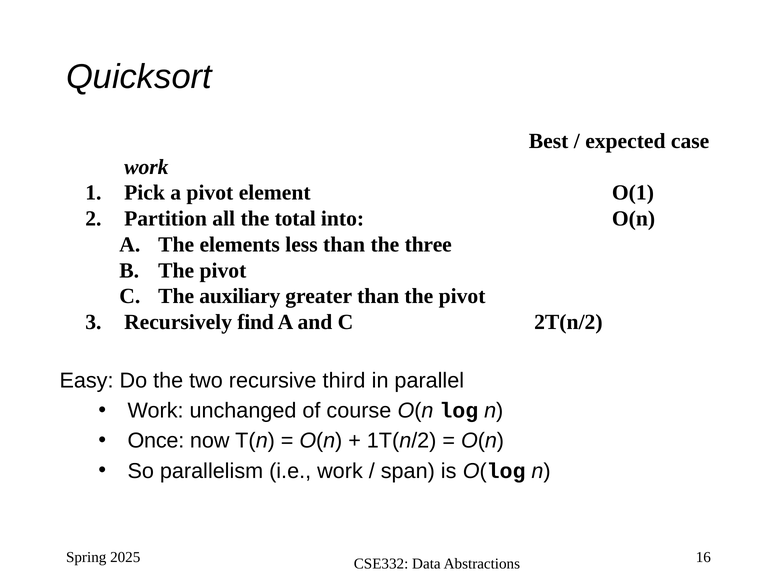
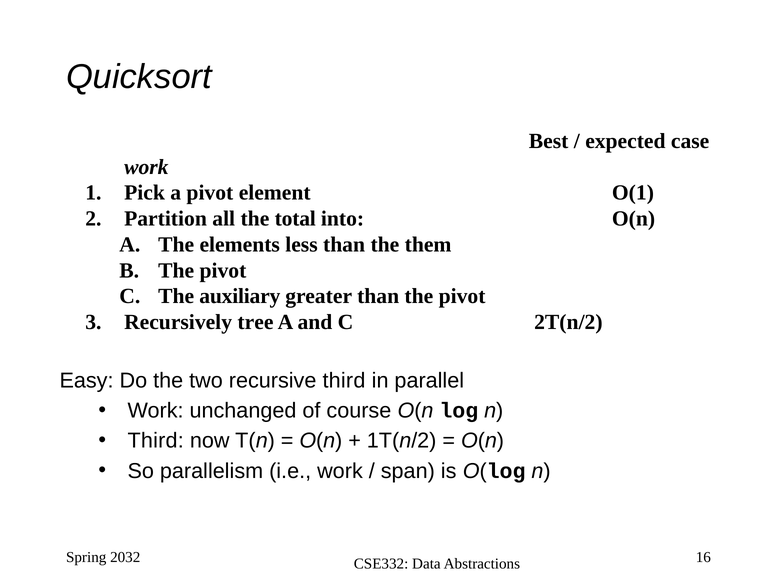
three: three -> them
find: find -> tree
Once at (156, 441): Once -> Third
2025: 2025 -> 2032
